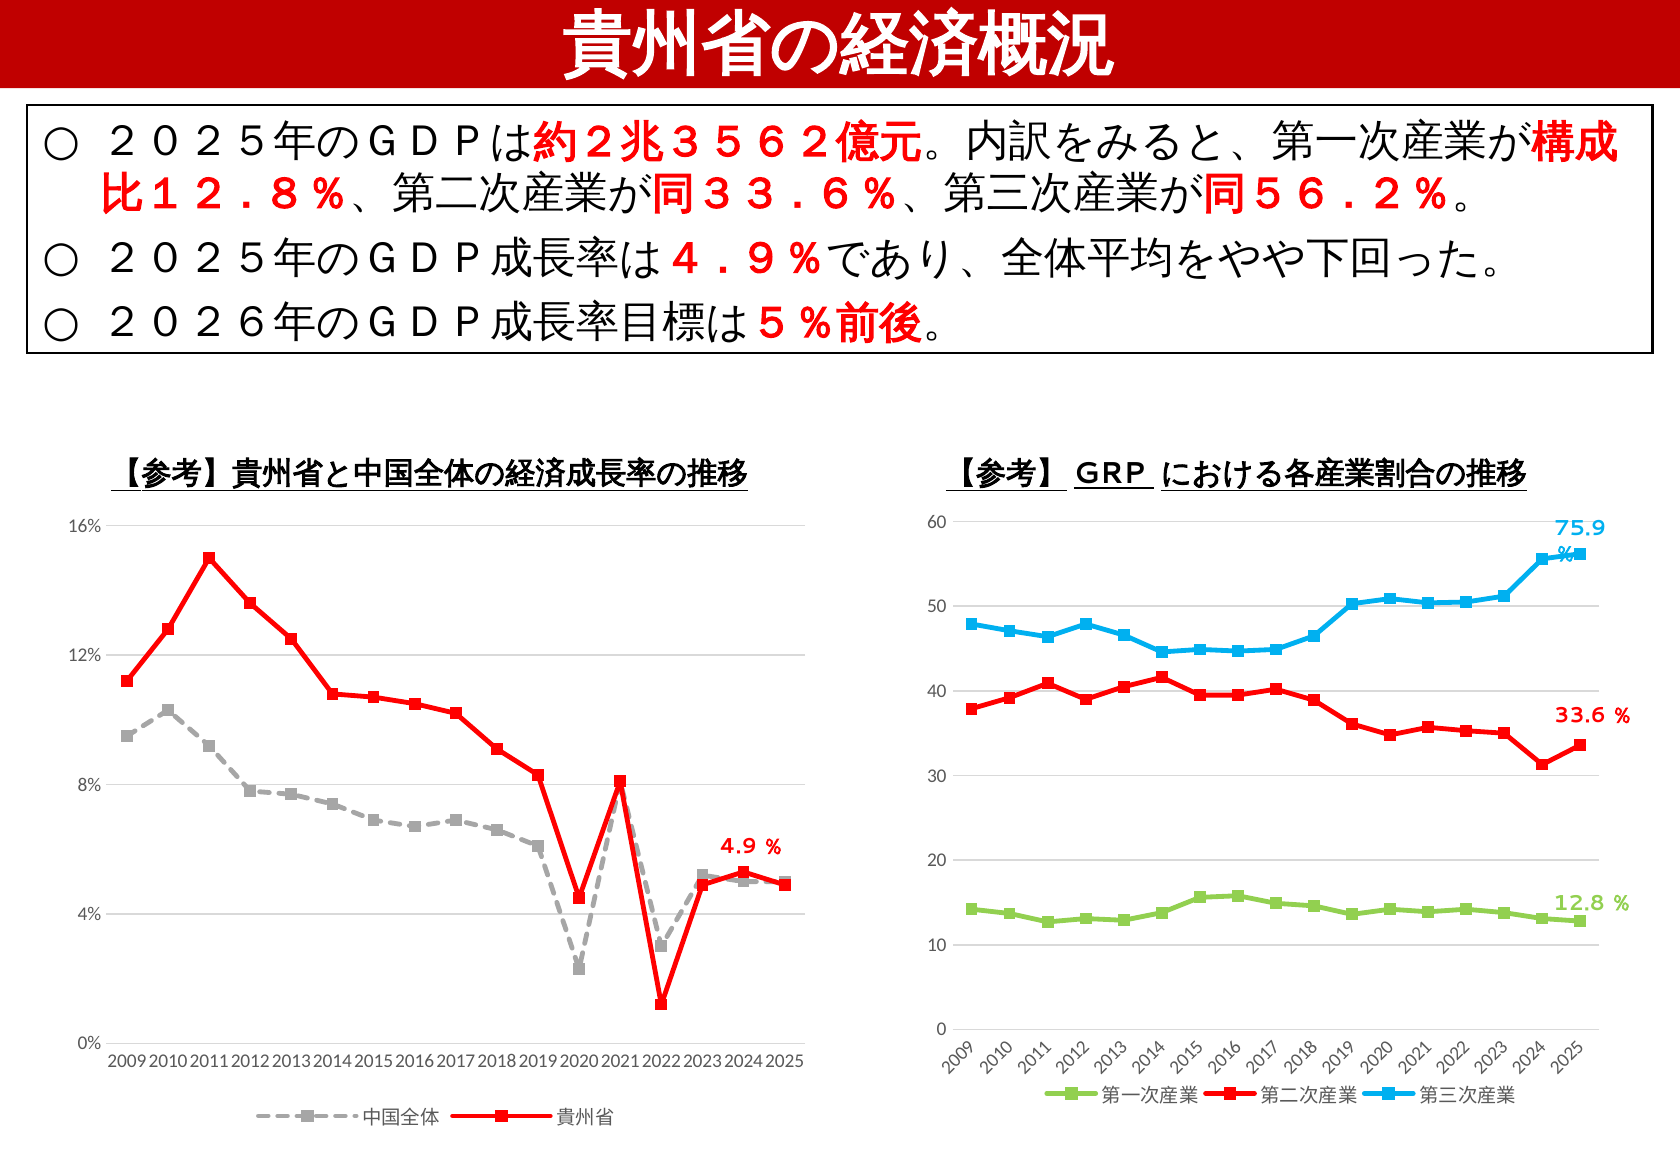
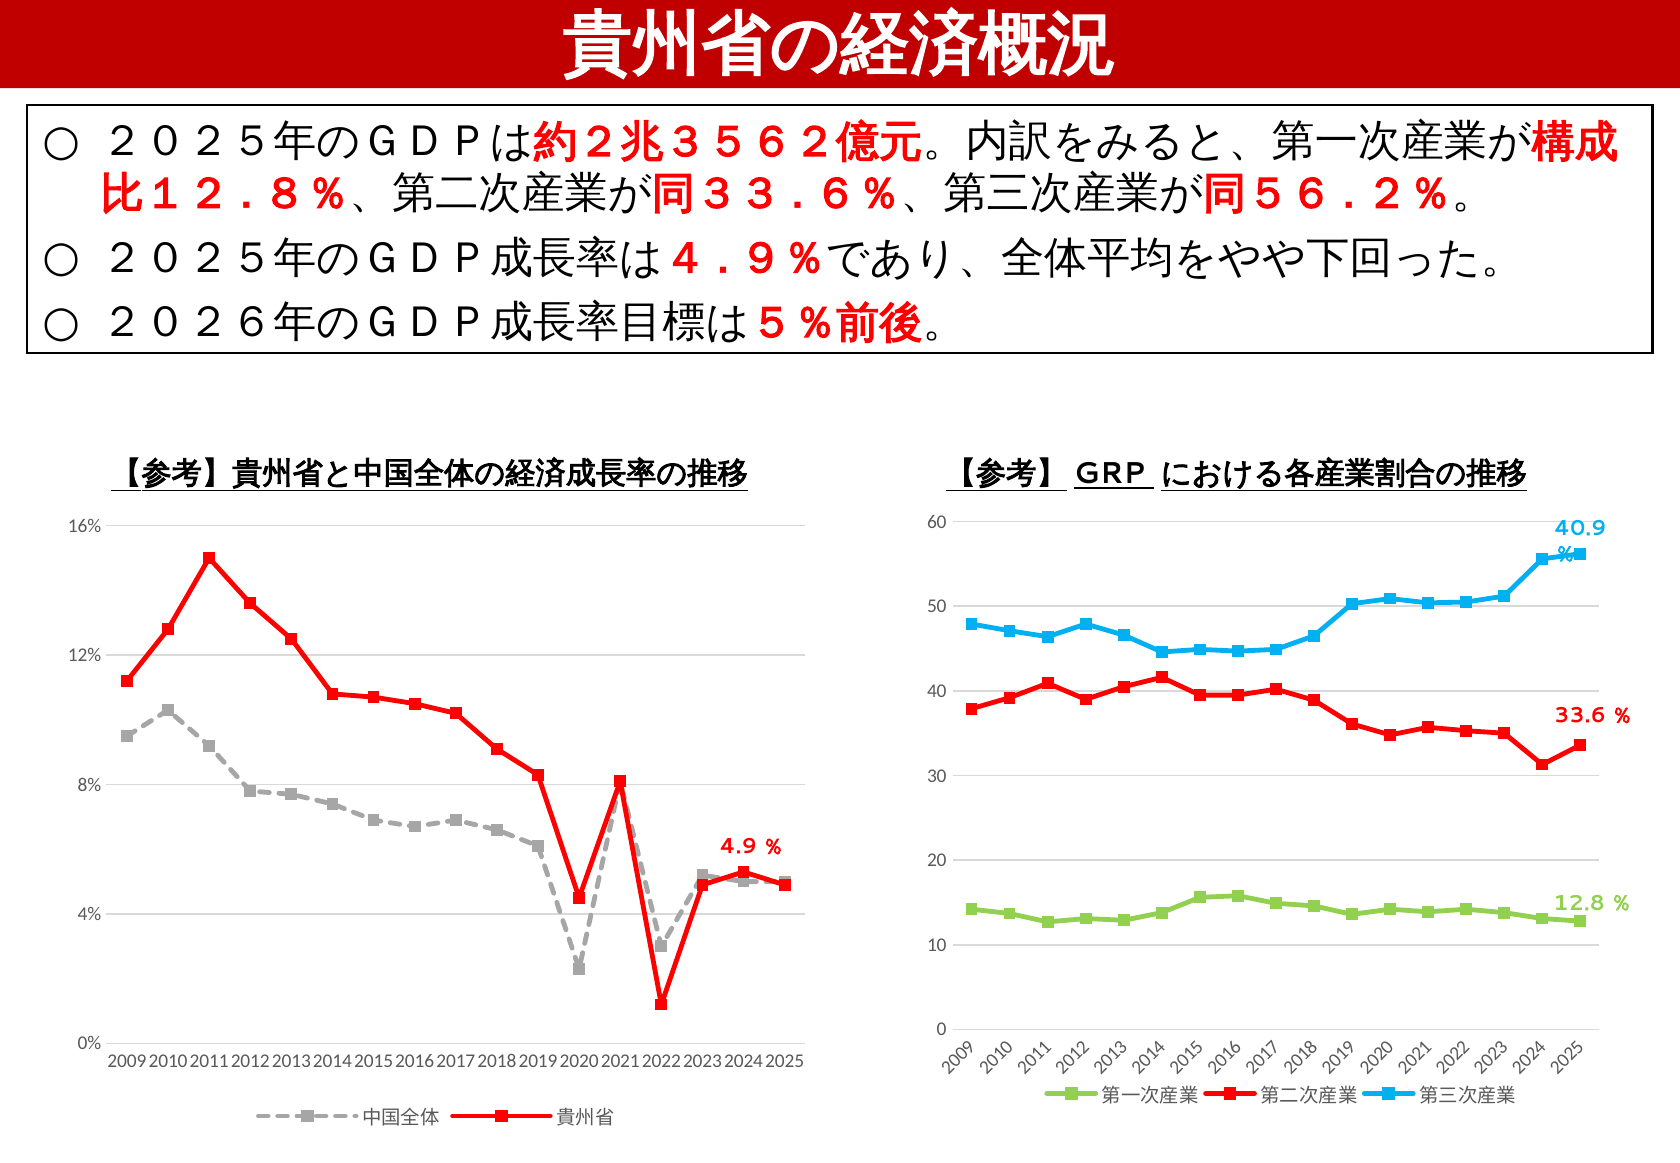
75.9: 75.9 -> 40.9
